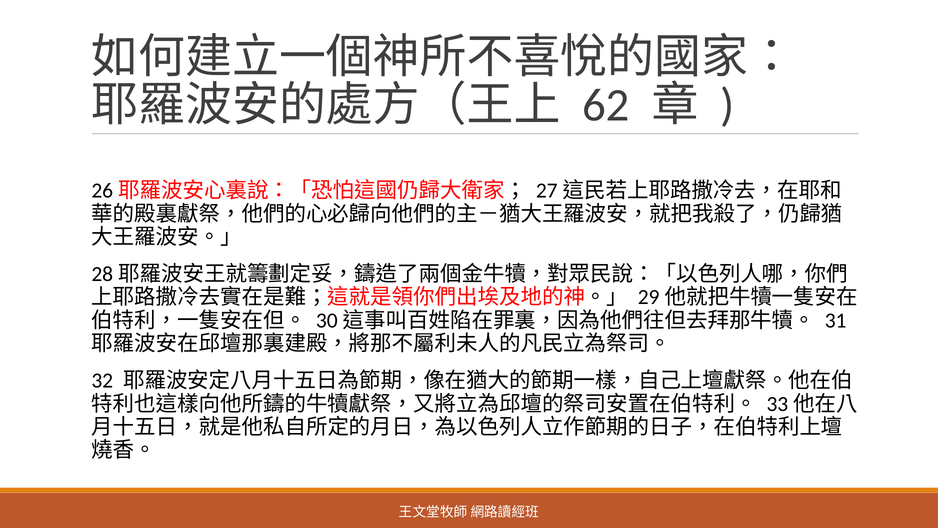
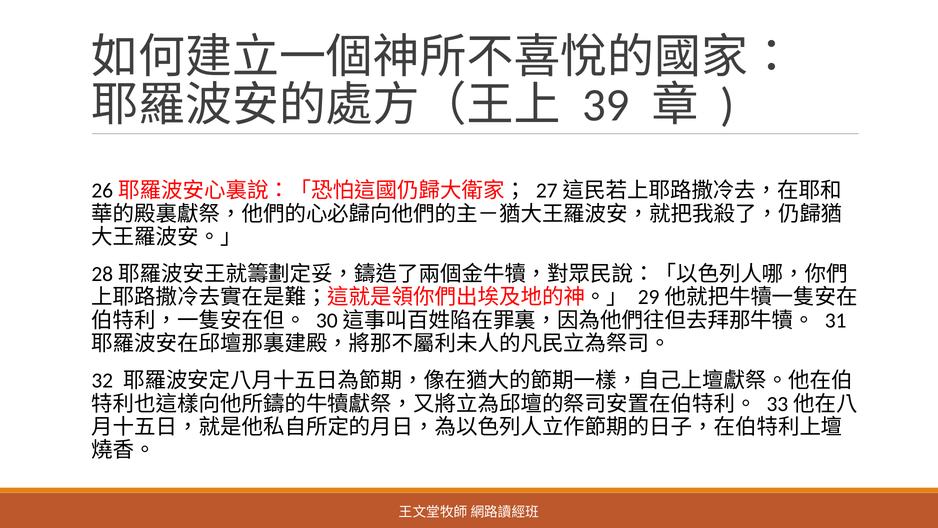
62: 62 -> 39
